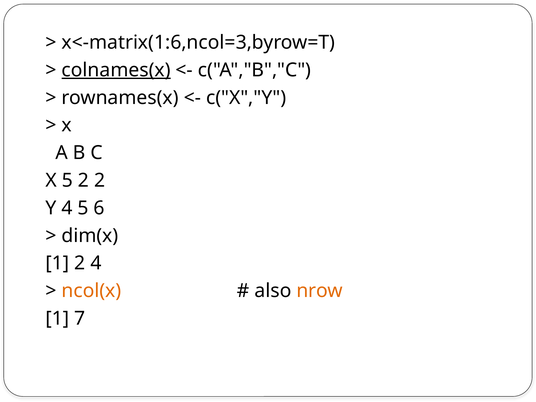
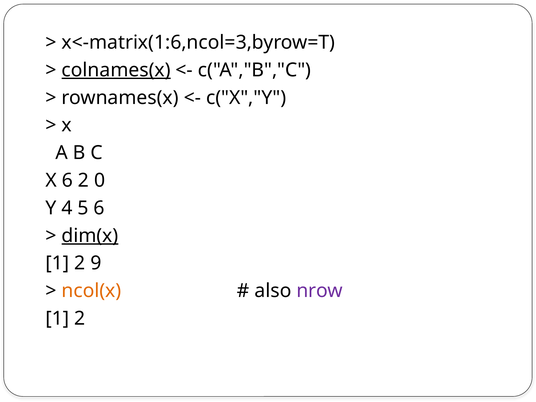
X 5: 5 -> 6
2 2: 2 -> 0
dim(x underline: none -> present
2 4: 4 -> 9
nrow colour: orange -> purple
7 at (80, 318): 7 -> 2
